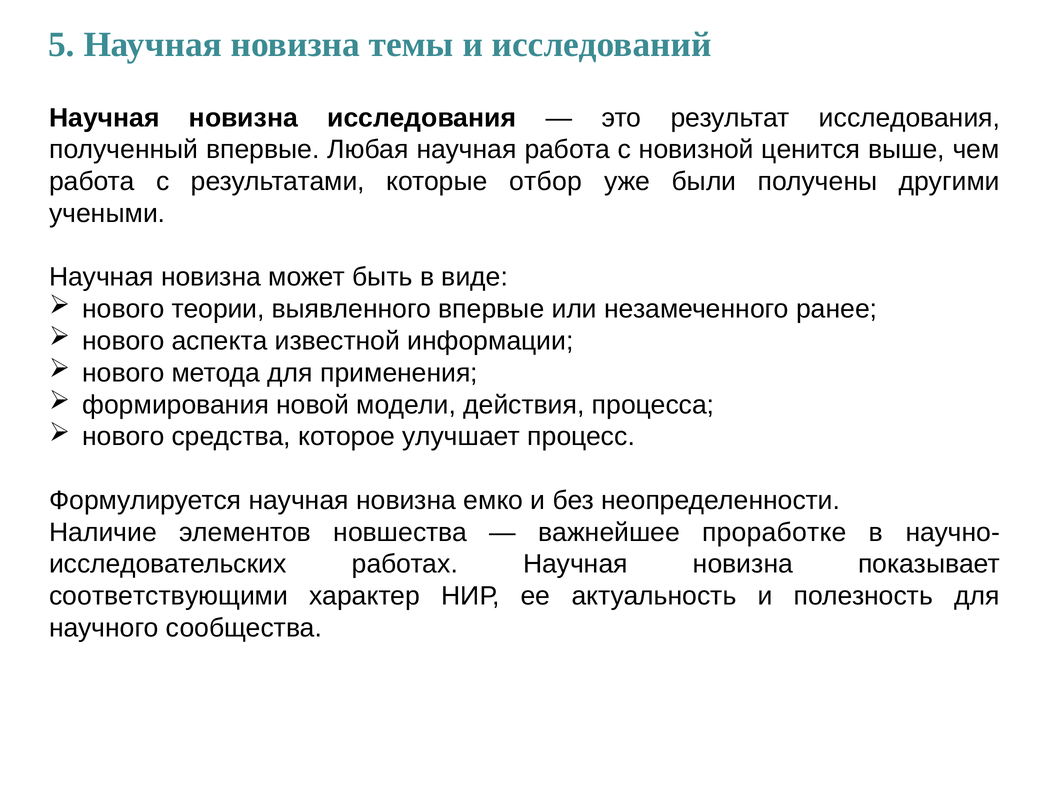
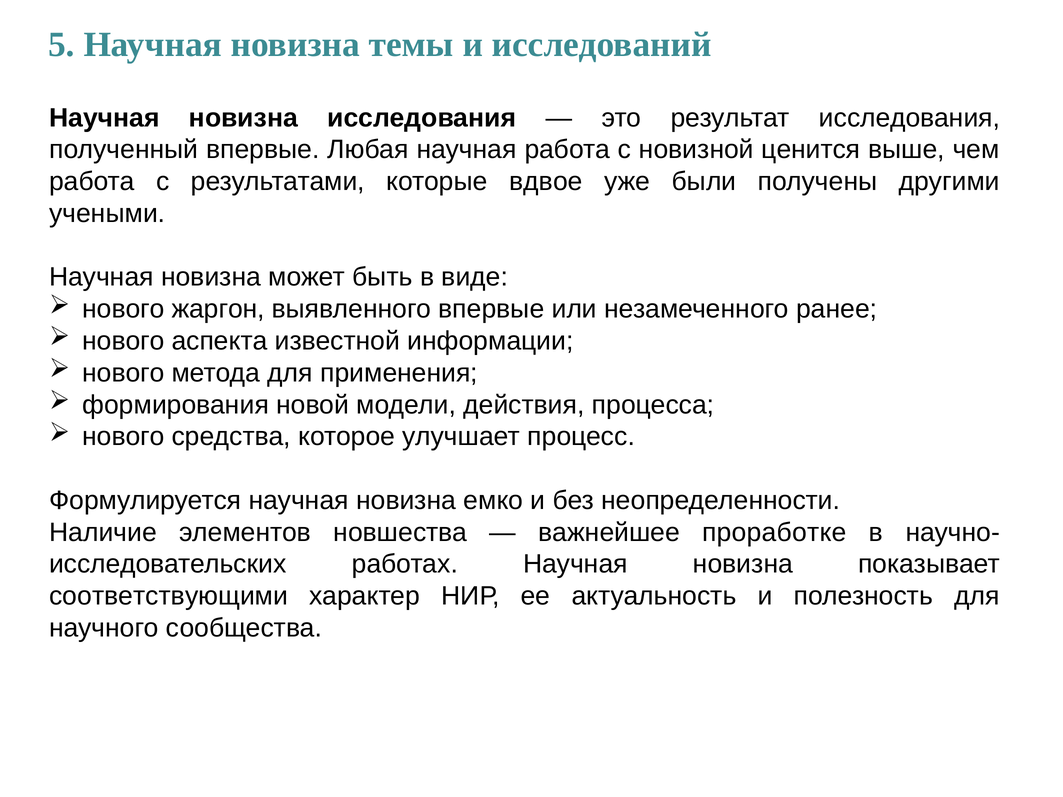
отбор: отбор -> вдвое
теории: теории -> жаргон
